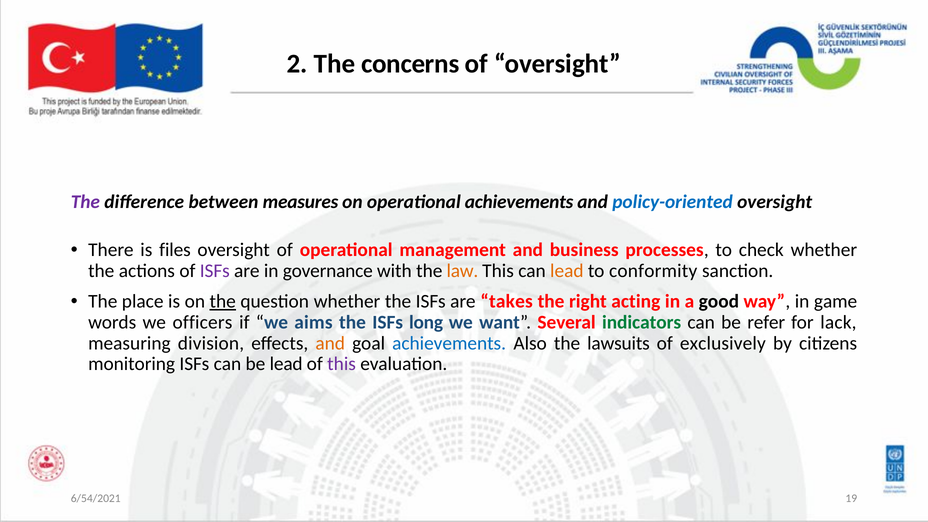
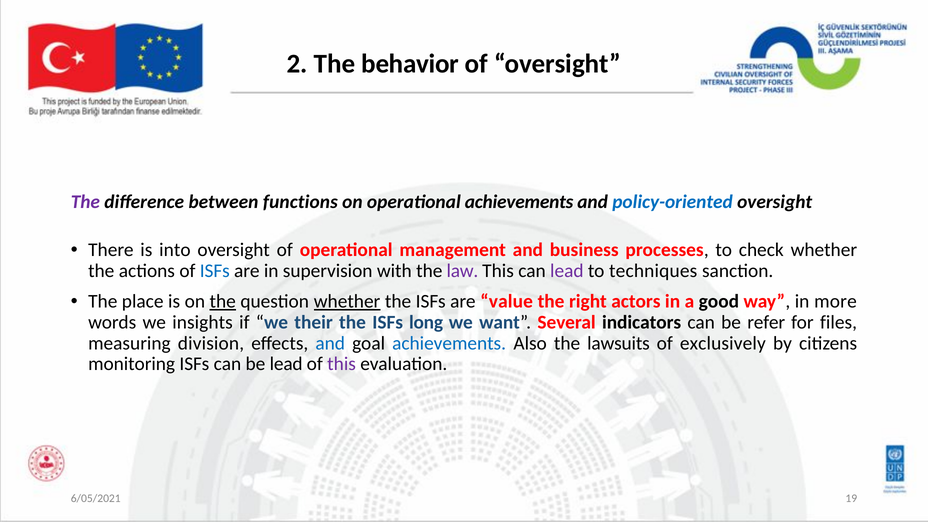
concerns: concerns -> behavior
measures: measures -> functions
files: files -> into
ISFs at (215, 271) colour: purple -> blue
governance: governance -> supervision
law colour: orange -> purple
lead at (567, 271) colour: orange -> purple
conformity: conformity -> techniques
whether at (347, 301) underline: none -> present
takes: takes -> value
acting: acting -> actors
game: game -> more
officers: officers -> insights
aims: aims -> their
indicators colour: green -> black
lack: lack -> files
and at (330, 343) colour: orange -> blue
6/54/2021: 6/54/2021 -> 6/05/2021
